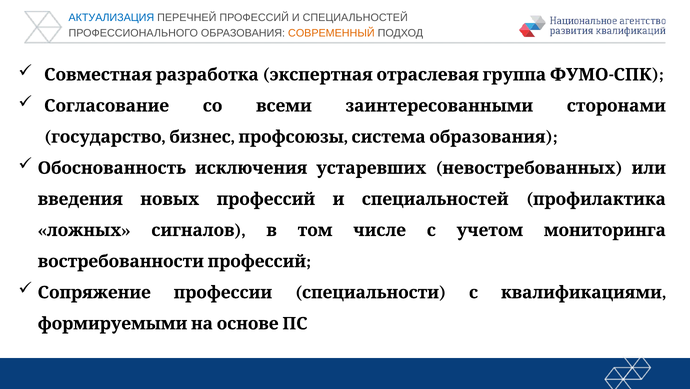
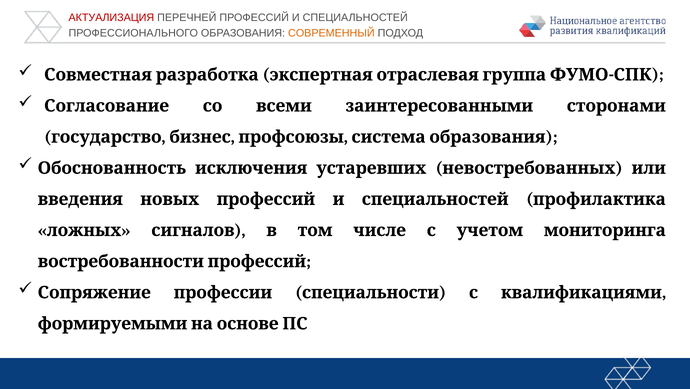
АКТУАЛИЗАЦИЯ colour: blue -> red
